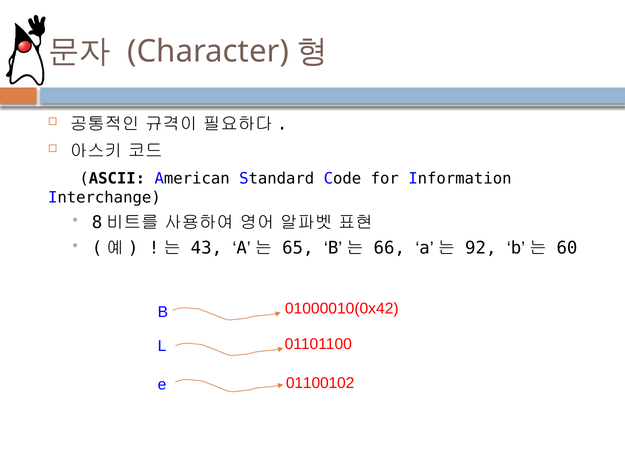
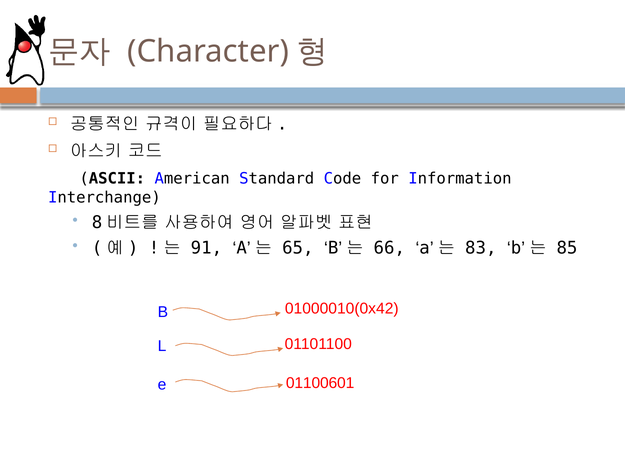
43: 43 -> 91
92: 92 -> 83
60: 60 -> 85
01100102: 01100102 -> 01100601
